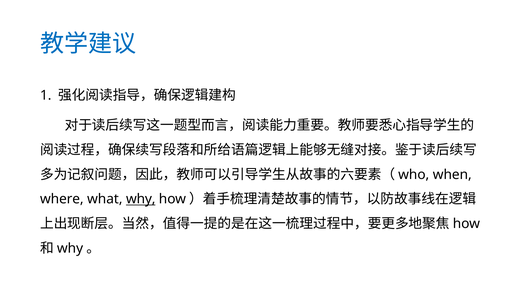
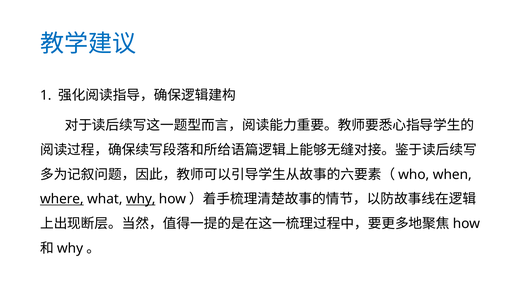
where underline: none -> present
